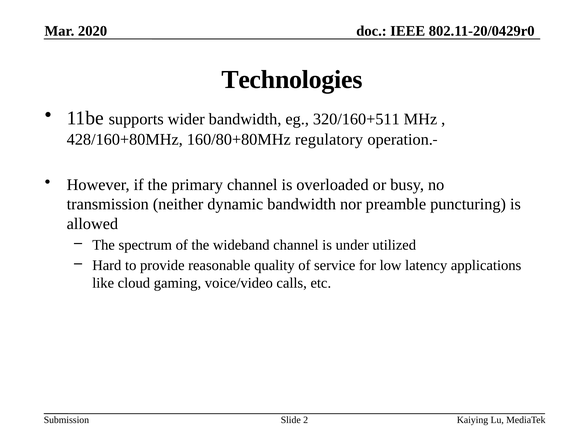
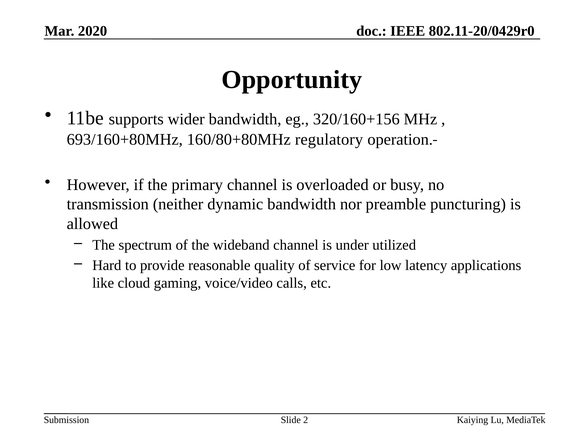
Technologies: Technologies -> Opportunity
320/160+511: 320/160+511 -> 320/160+156
428/160+80MHz: 428/160+80MHz -> 693/160+80MHz
